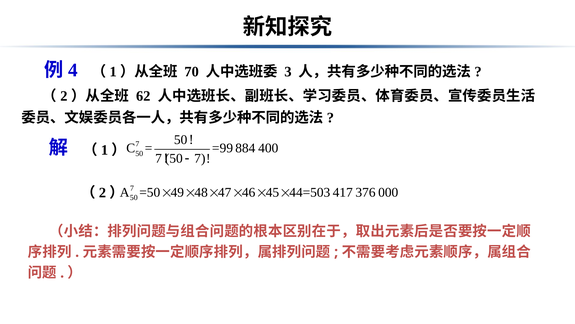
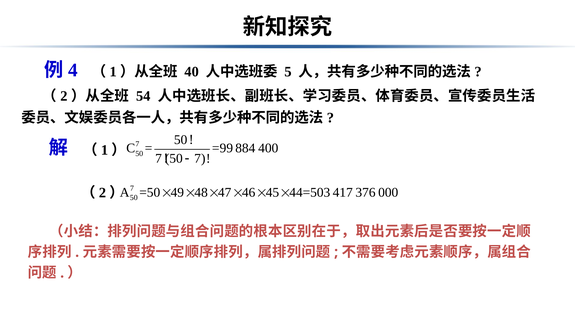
70: 70 -> 40
3: 3 -> 5
62: 62 -> 54
